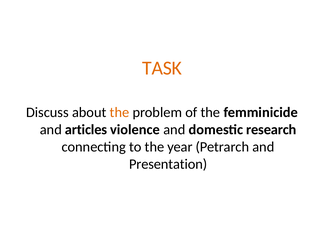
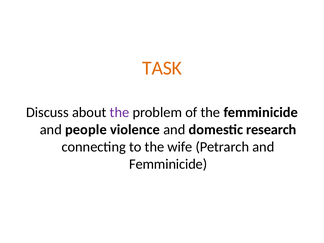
the at (119, 112) colour: orange -> purple
articles: articles -> people
year: year -> wife
Presentation at (168, 164): Presentation -> Femminicide
